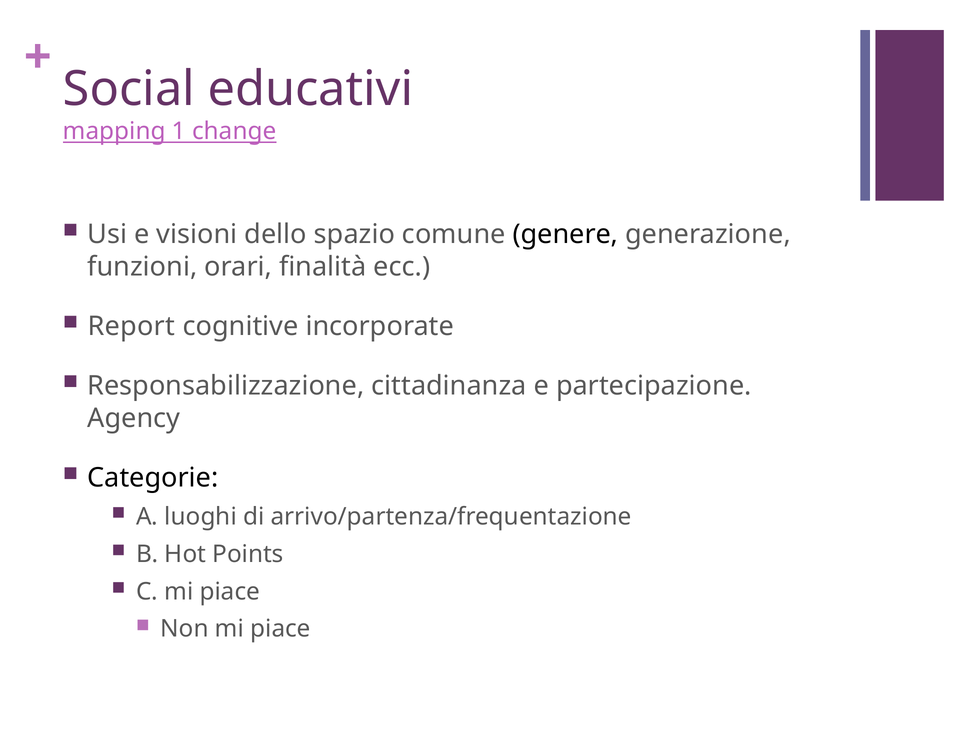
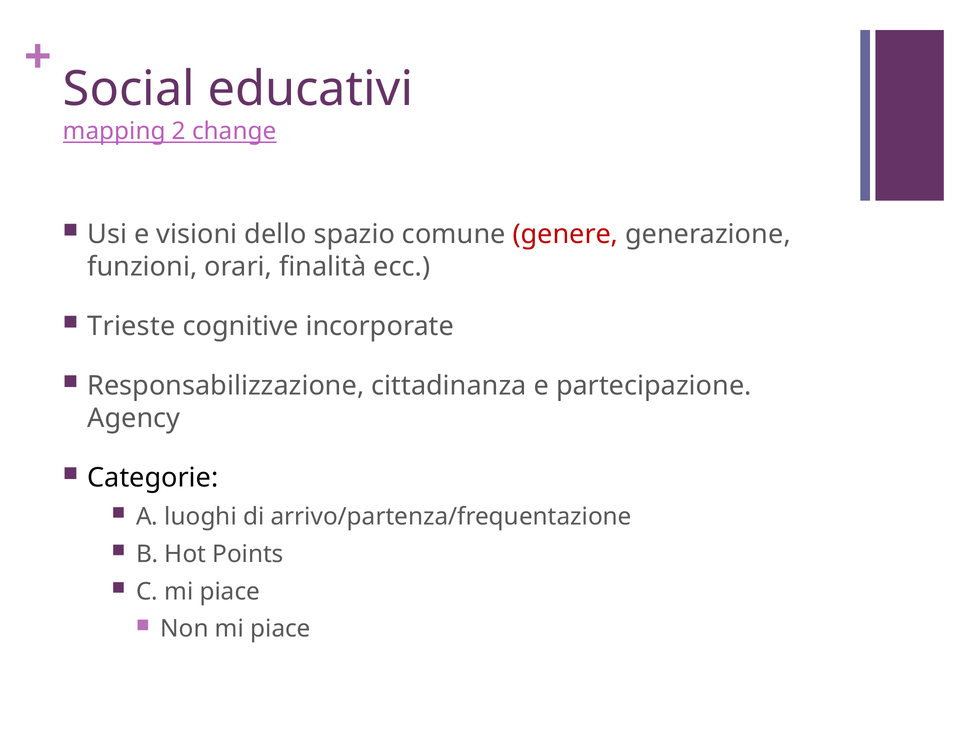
1: 1 -> 2
genere colour: black -> red
Report: Report -> Trieste
